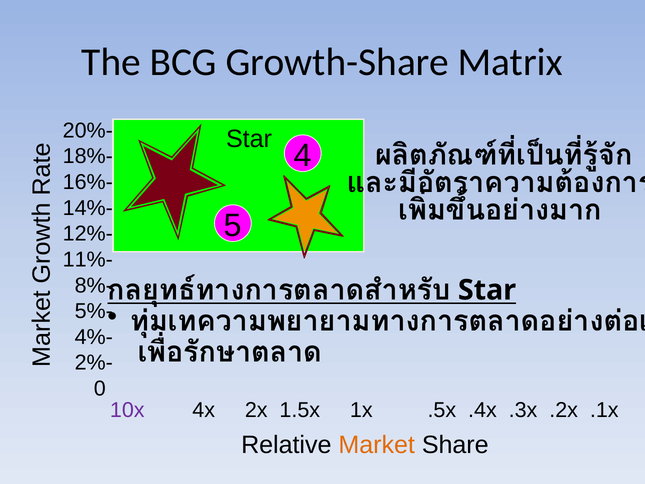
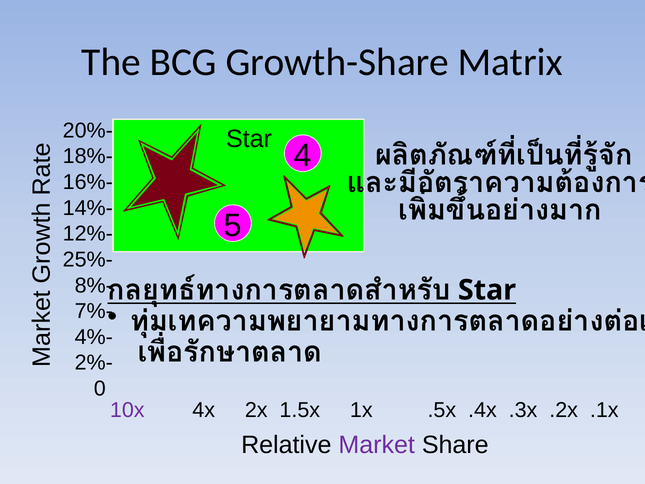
11%-: 11%- -> 25%-
5%-: 5%- -> 7%-
Market colour: orange -> purple
